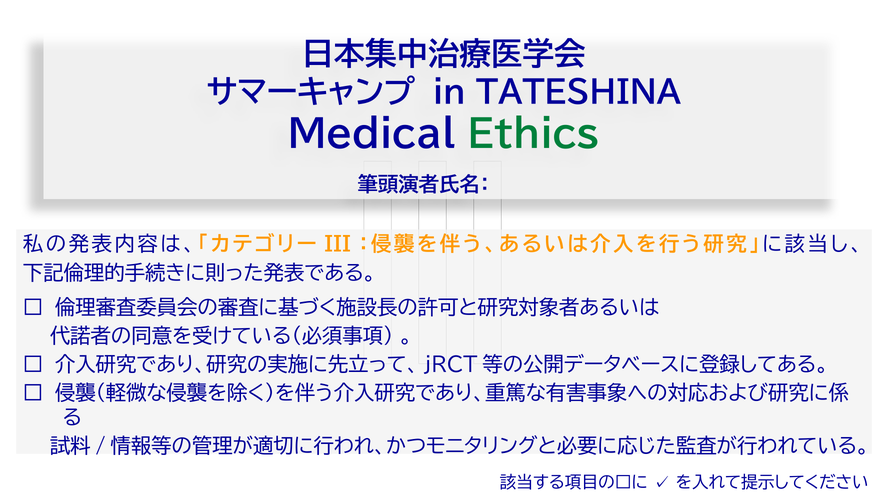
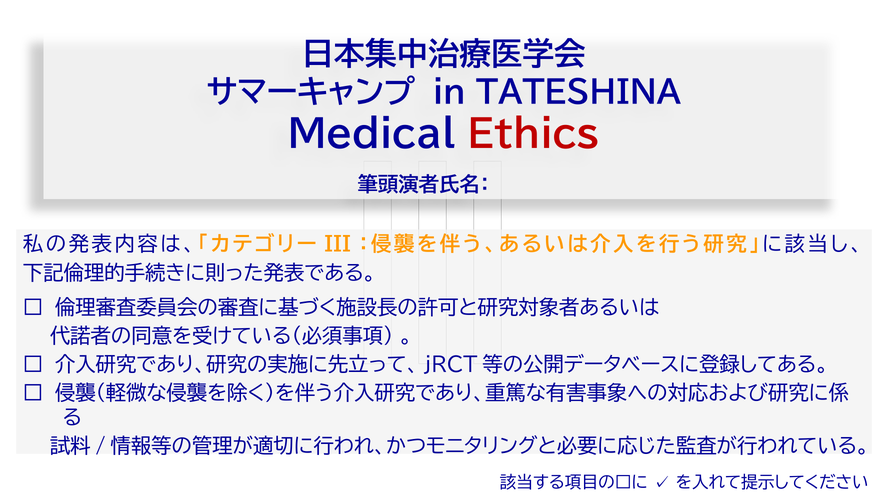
Ethics colour: green -> red
